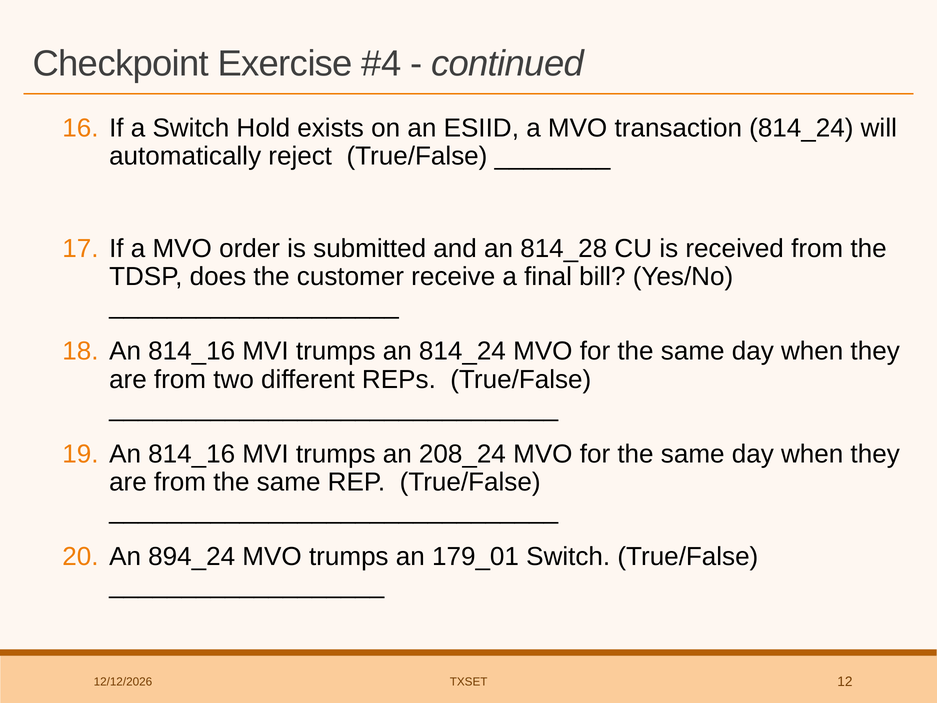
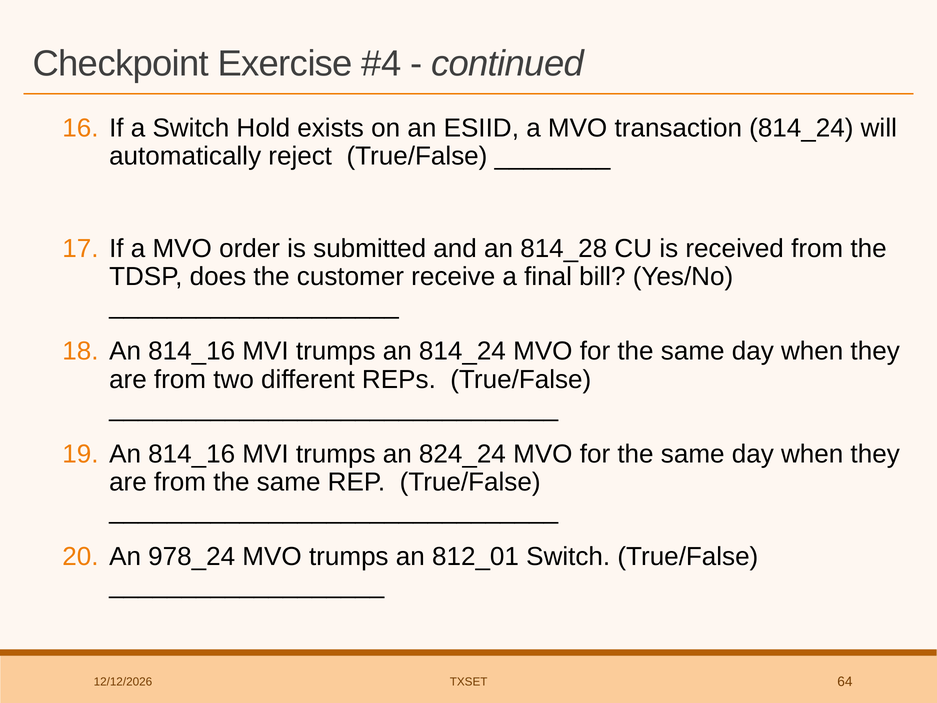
208_24: 208_24 -> 824_24
894_24: 894_24 -> 978_24
179_01: 179_01 -> 812_01
12: 12 -> 64
